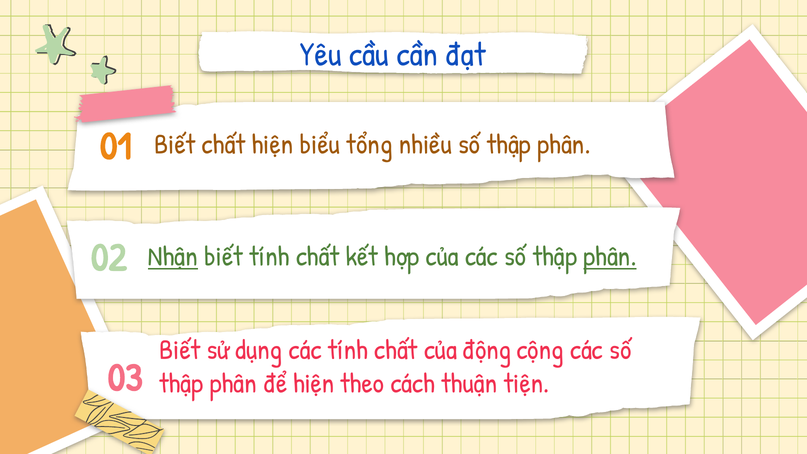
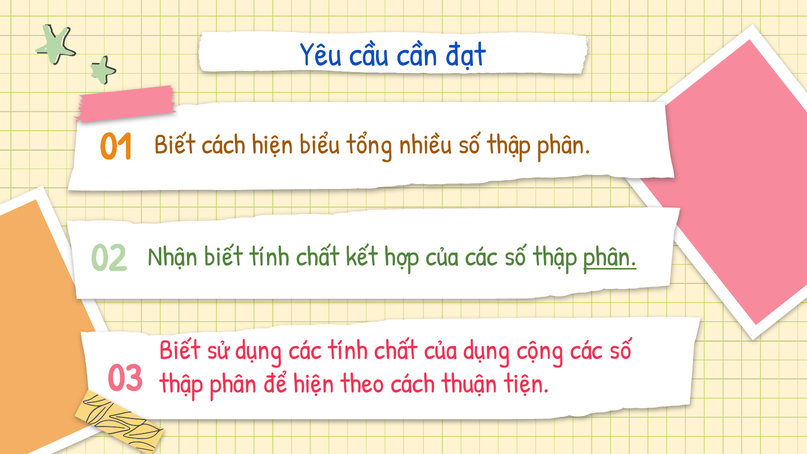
Biết chất: chất -> cách
Nhận underline: present -> none
của động: động -> dụng
